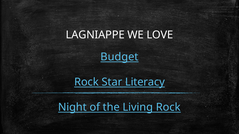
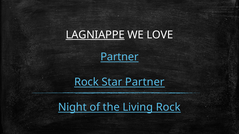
LAGNIAPPE underline: none -> present
Budget at (119, 57): Budget -> Partner
Star Literacy: Literacy -> Partner
